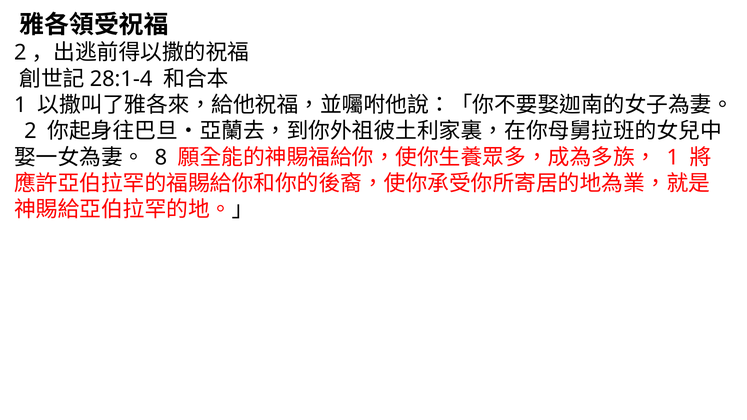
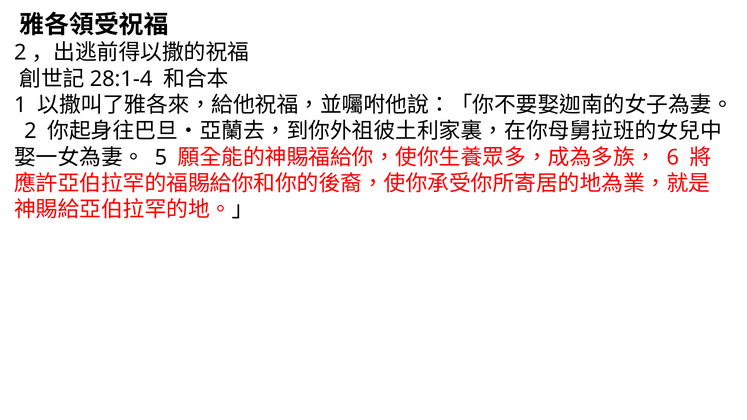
8: 8 -> 5
1 at (673, 157): 1 -> 6
